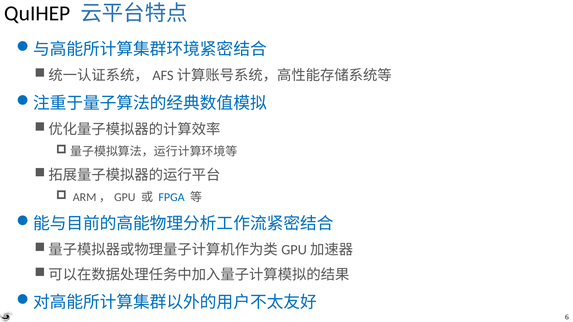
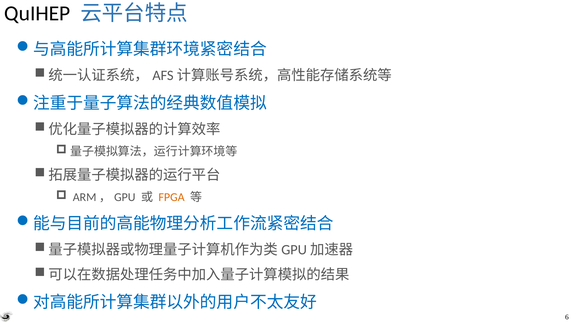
FPGA colour: blue -> orange
